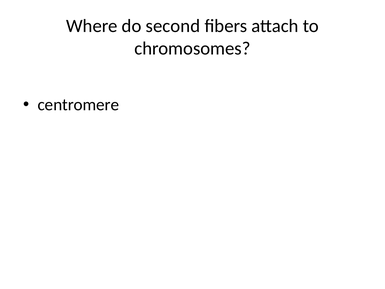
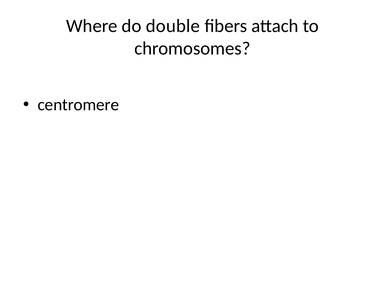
second: second -> double
